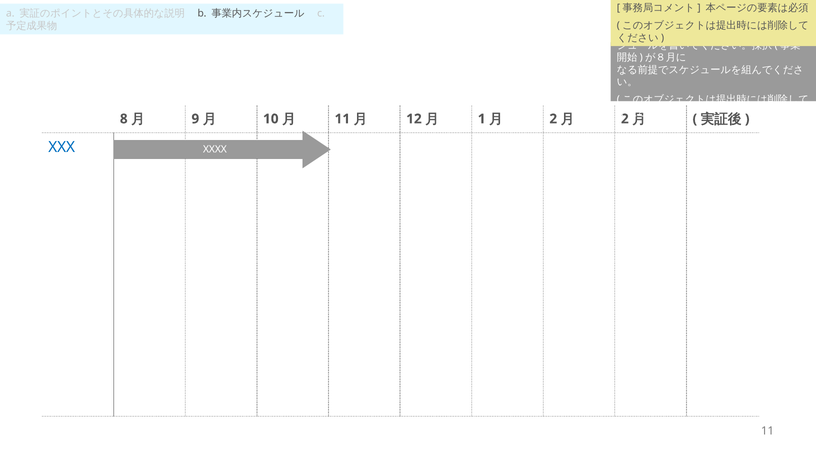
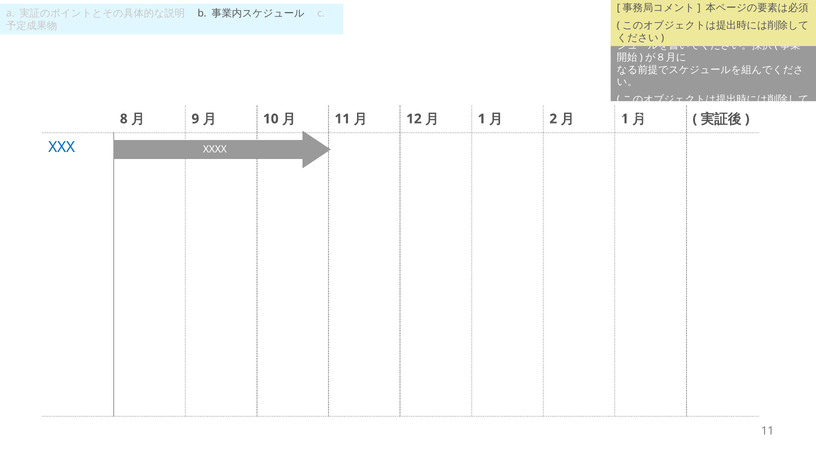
2 at (625, 119): 2 -> 1
